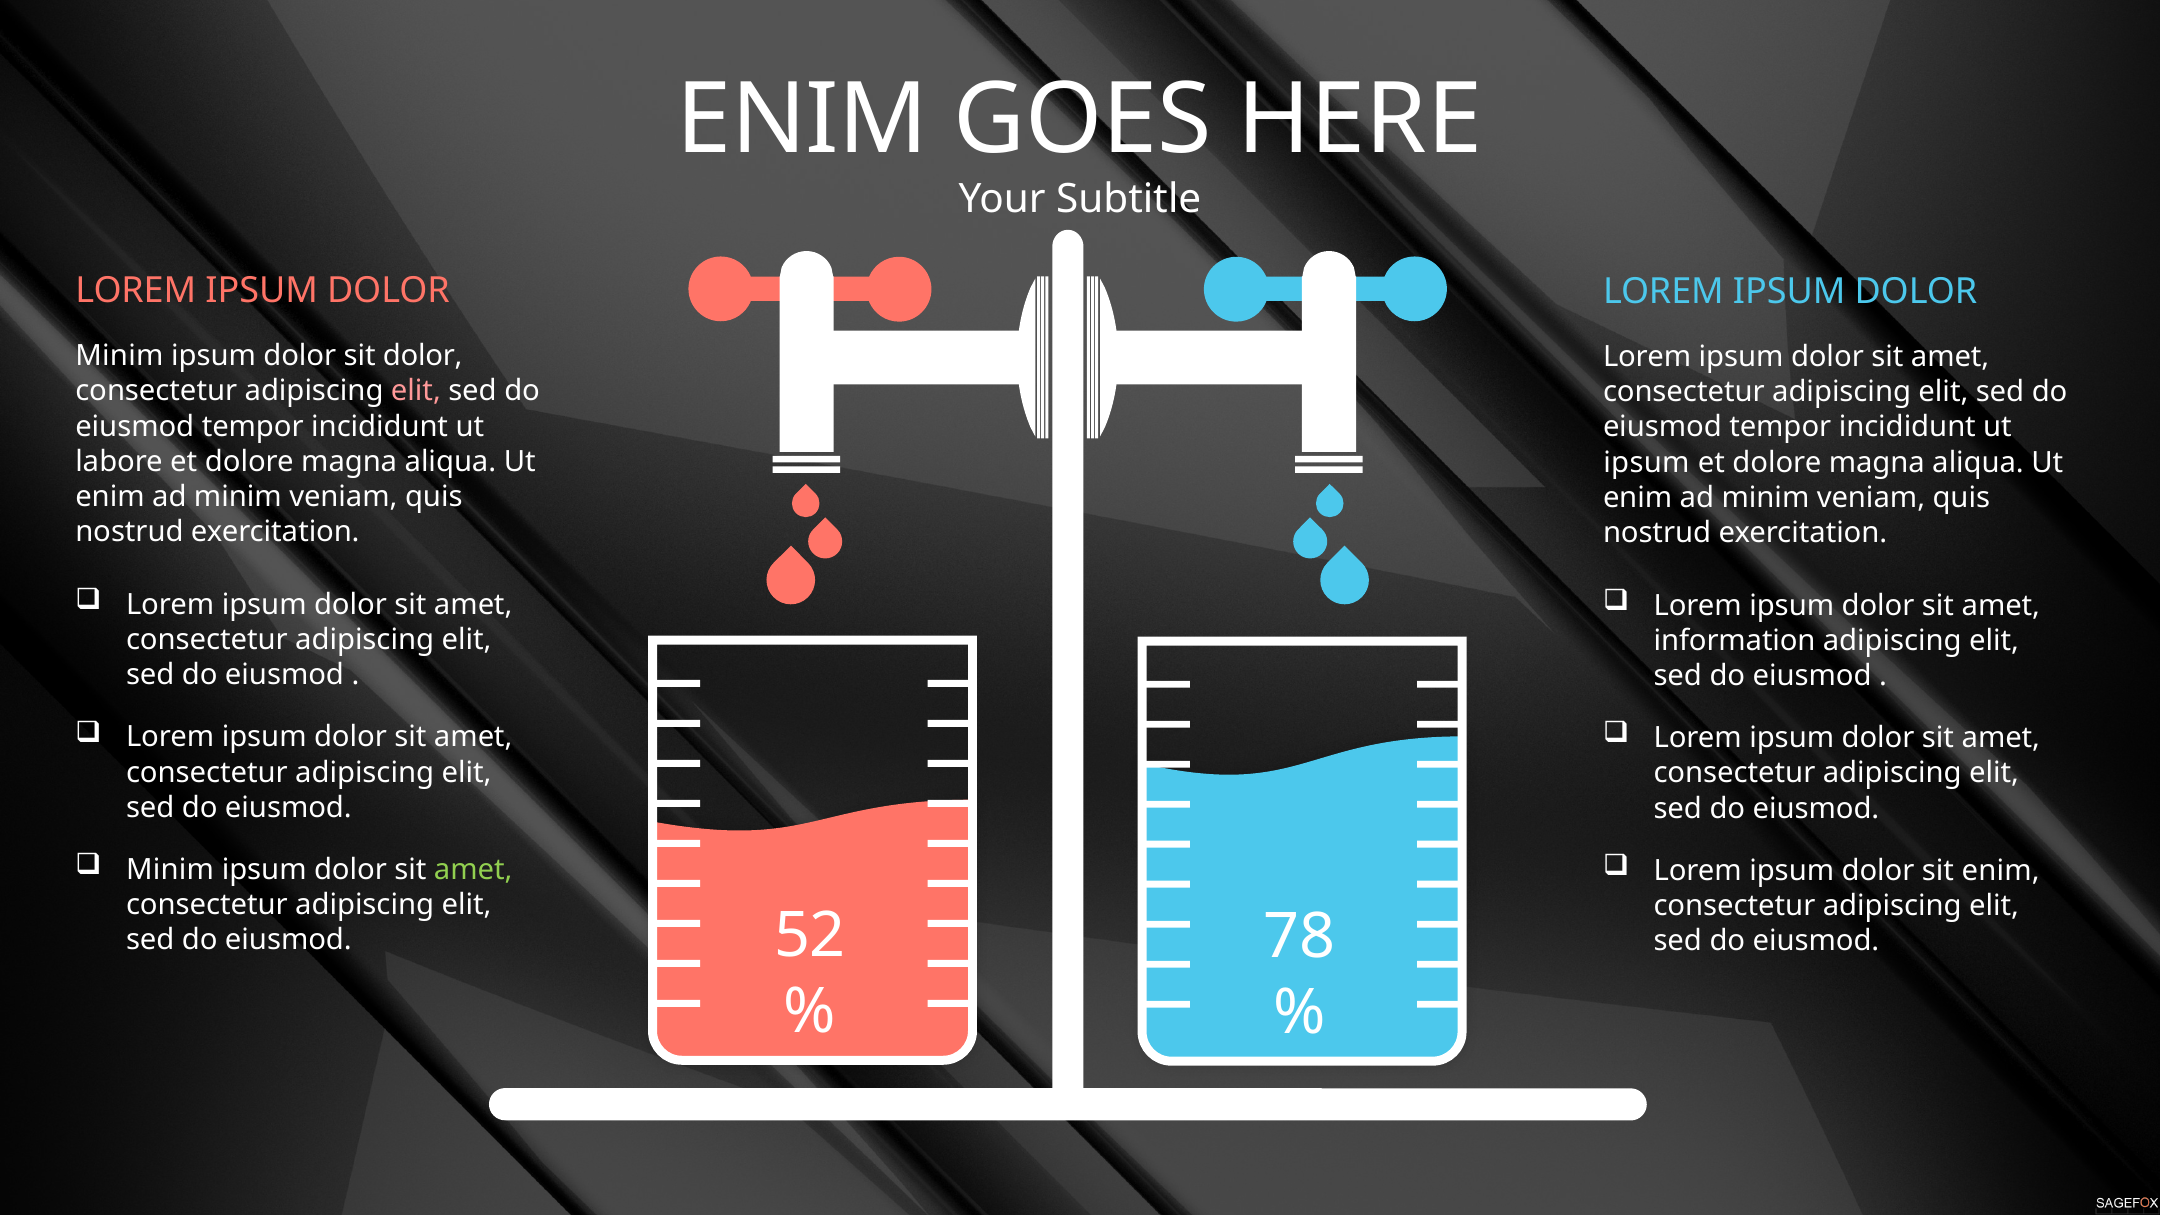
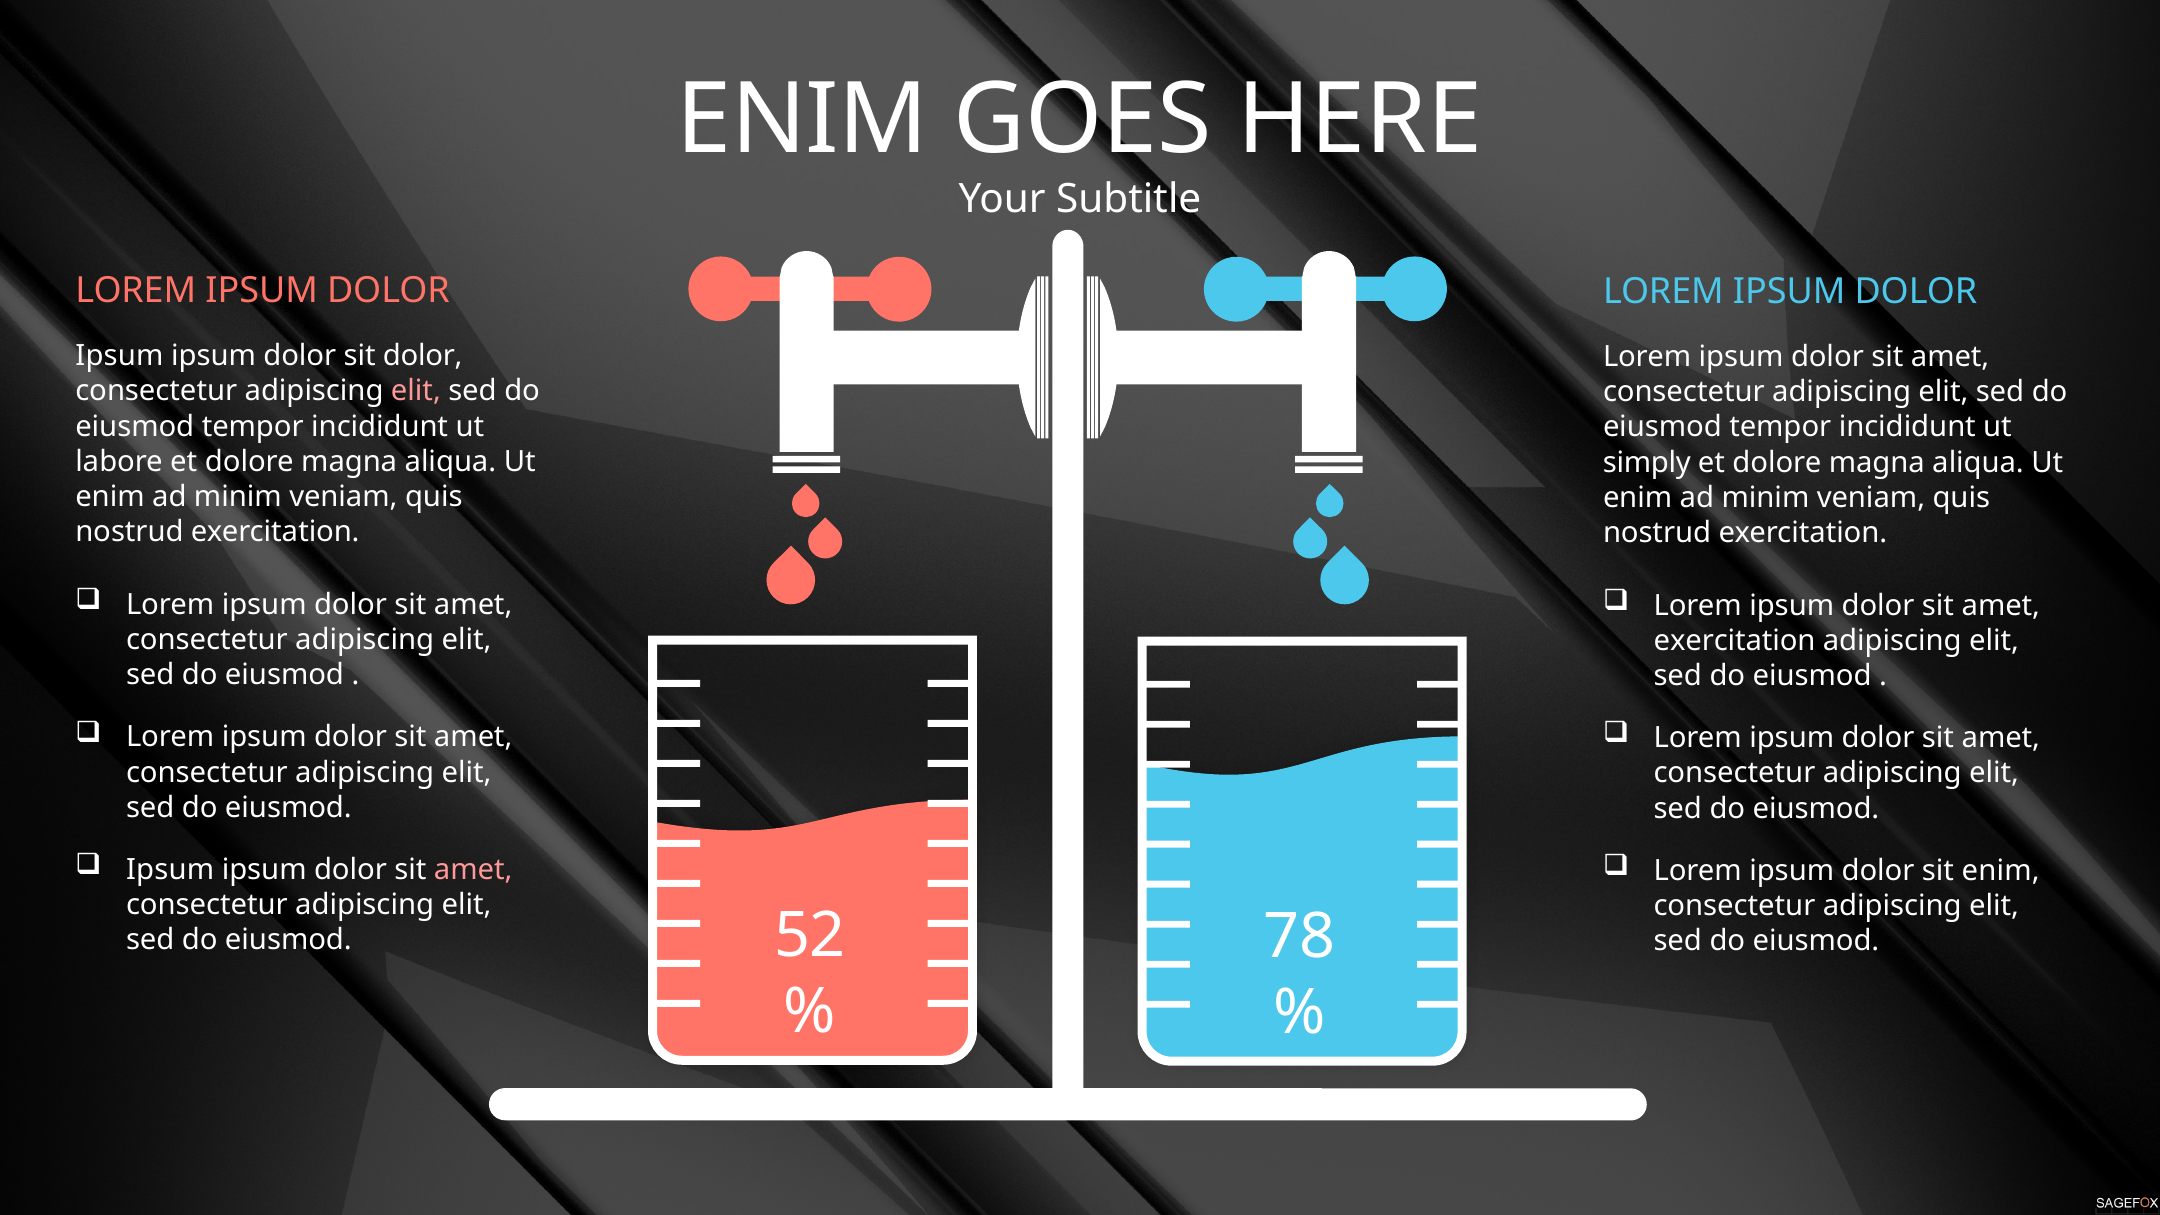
Minim at (119, 356): Minim -> Ipsum
ipsum at (1646, 462): ipsum -> simply
information at (1735, 641): information -> exercitation
Minim at (170, 870): Minim -> Ipsum
amet at (473, 870) colour: light green -> pink
